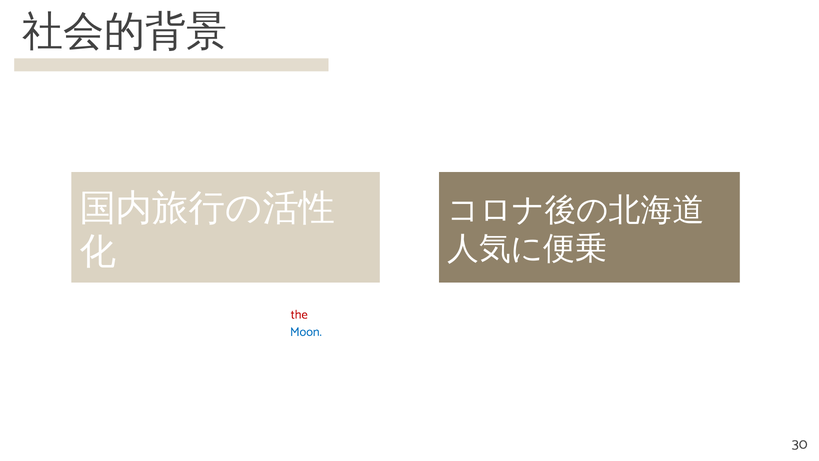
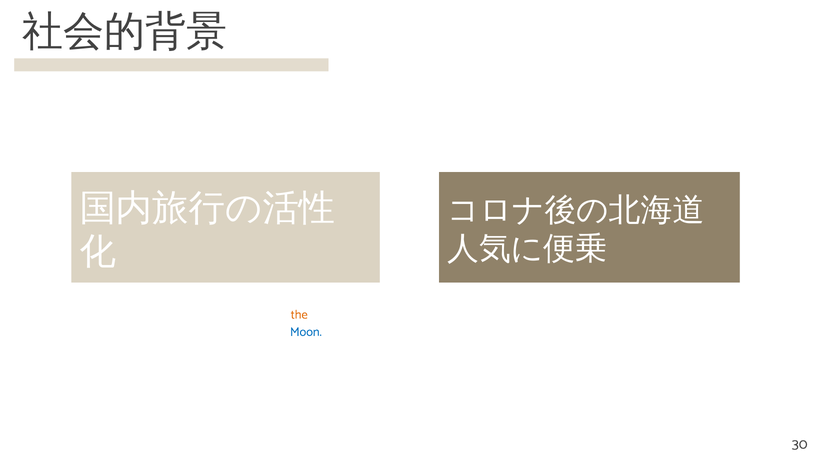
the at (299, 314) colour: red -> orange
